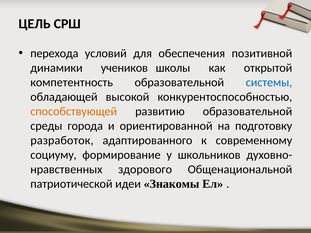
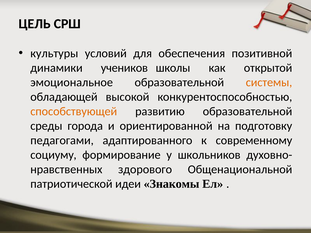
перехода: перехода -> культуры
компетентность: компетентность -> эмоциональное
системы colour: blue -> orange
разработок: разработок -> педагогами
